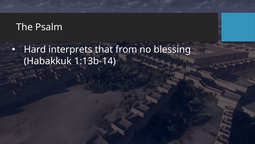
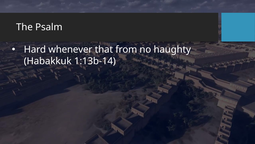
interprets: interprets -> whenever
blessing: blessing -> haughty
